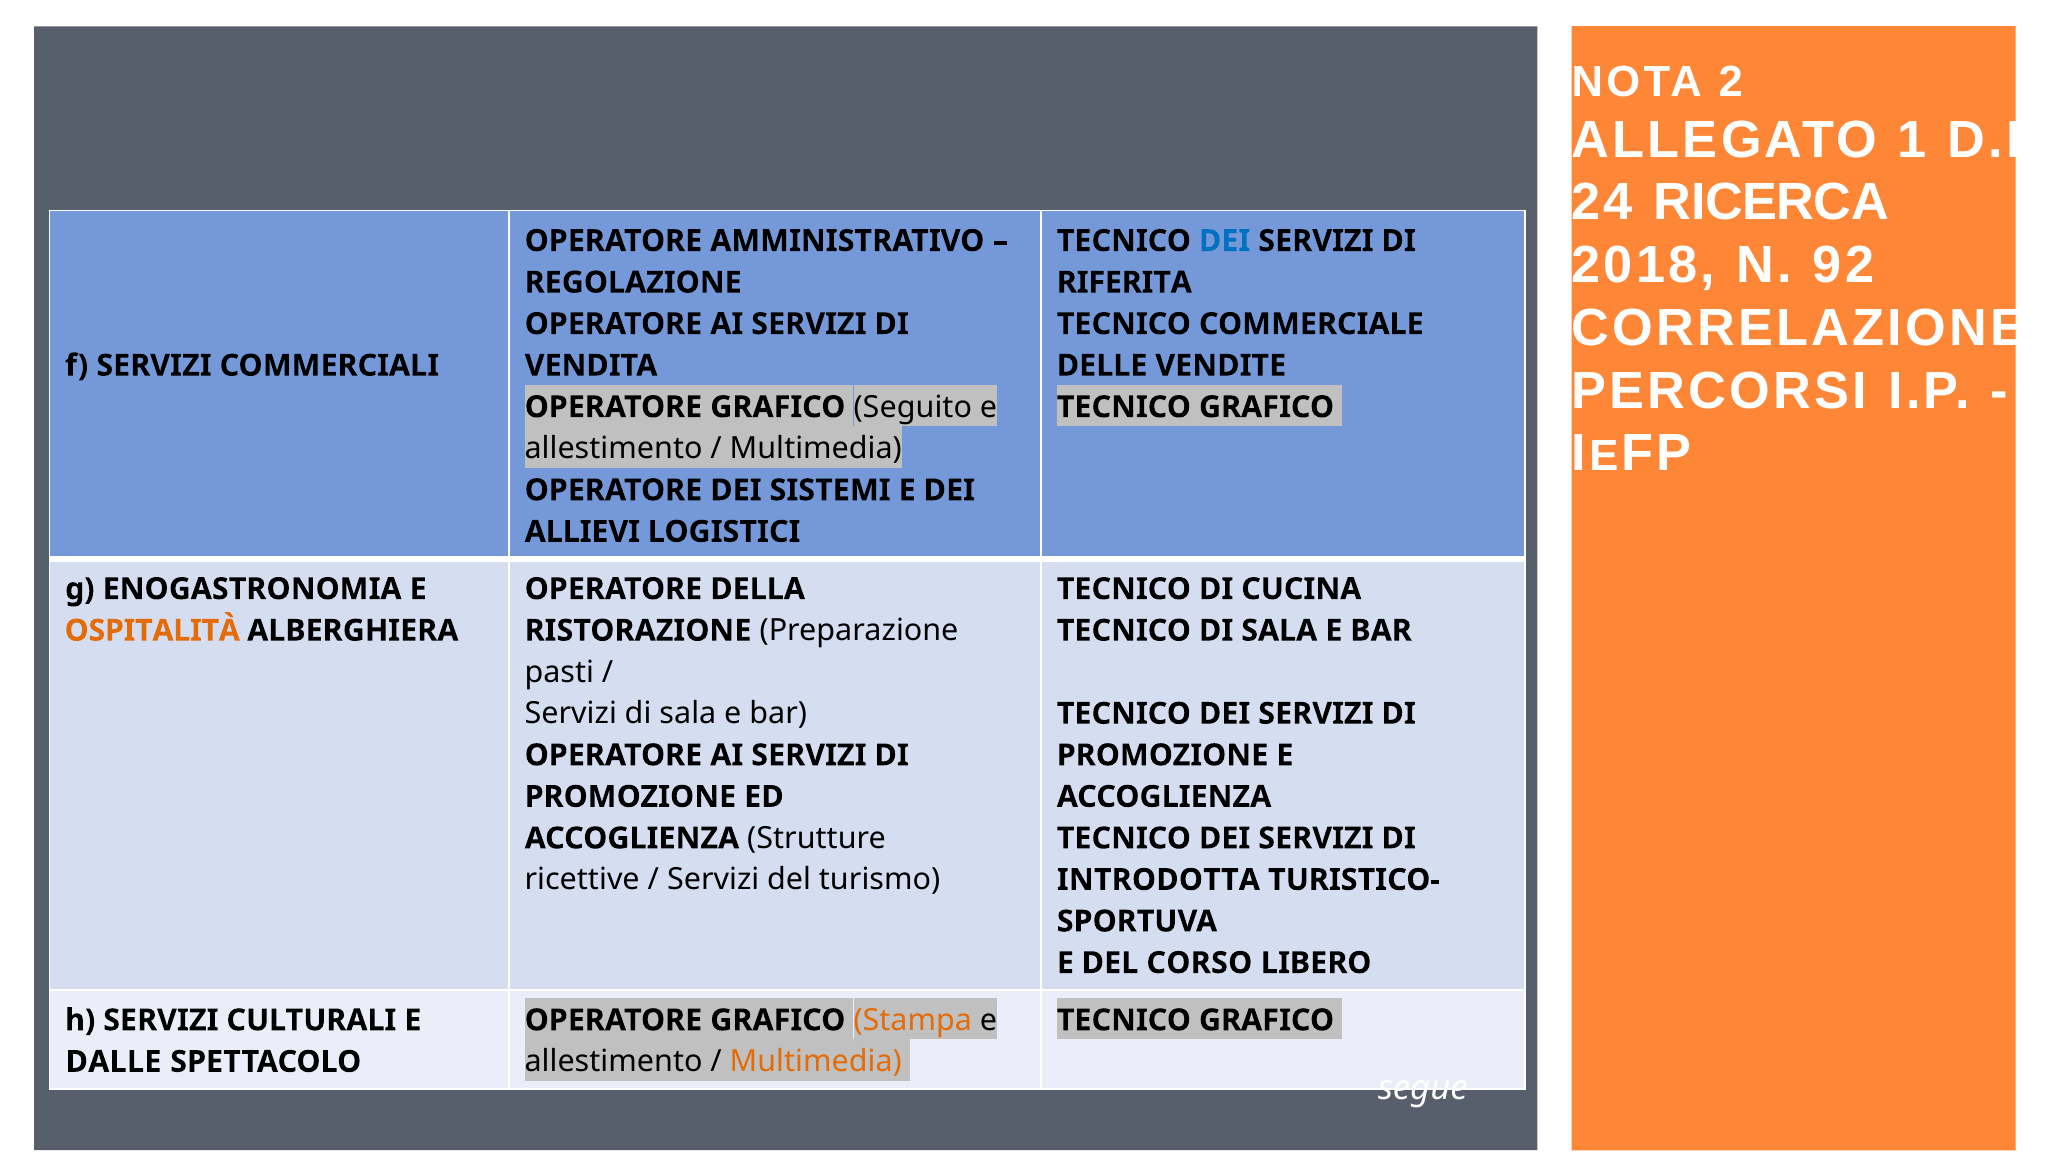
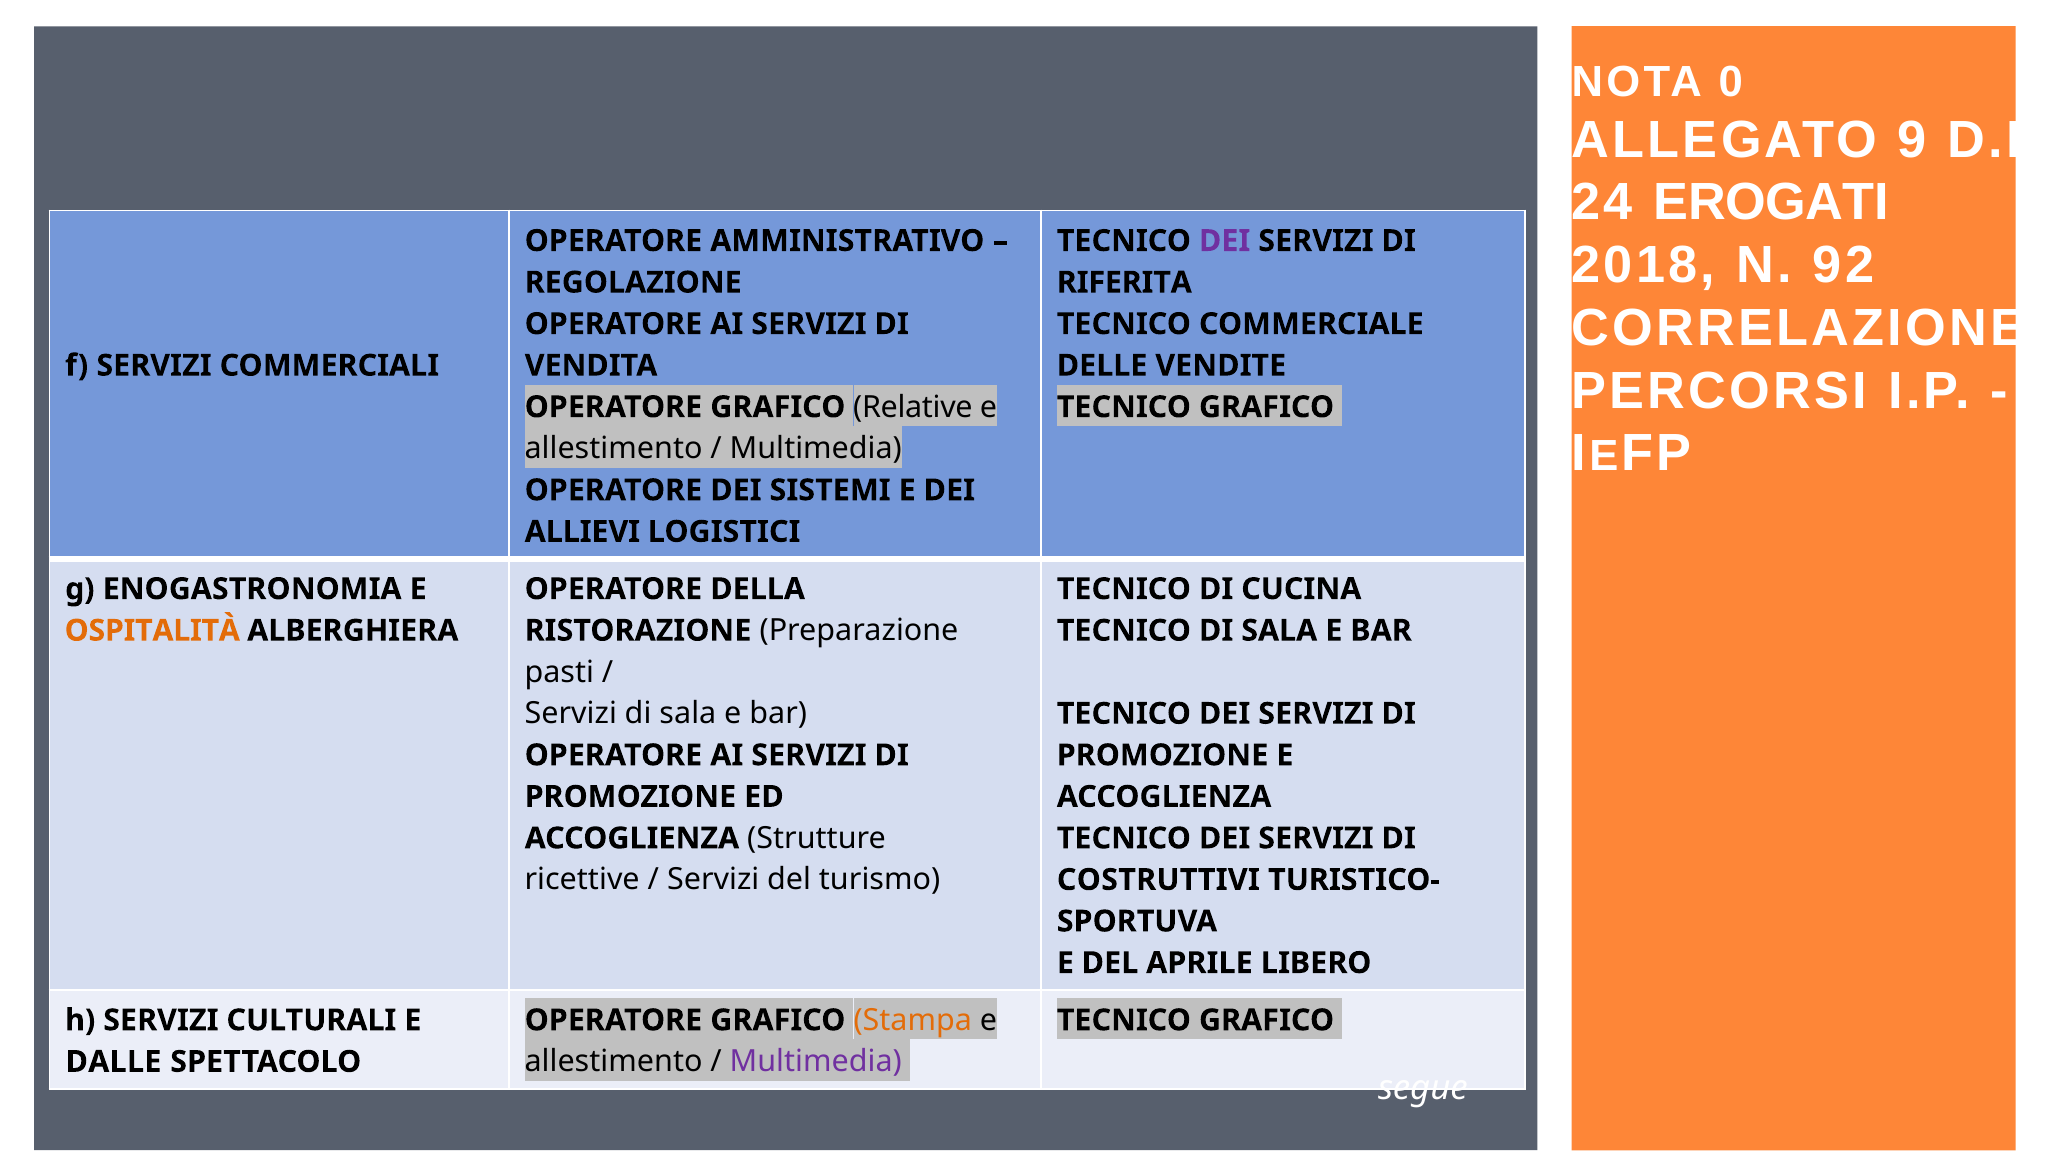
2: 2 -> 0
1: 1 -> 9
RICERCA: RICERCA -> EROGATI
DEI at (1225, 241) colour: blue -> purple
Seguito: Seguito -> Relative
INTRODOTTA: INTRODOTTA -> COSTRUTTIVI
CORSO: CORSO -> APRILE
Multimedia at (816, 1062) colour: orange -> purple
